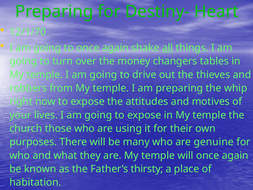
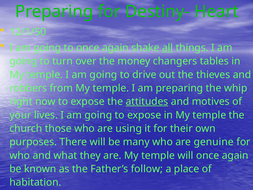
12/1/70: 12/1/70 -> 12/1/50
attitudes underline: none -> present
thirsty: thirsty -> follow
